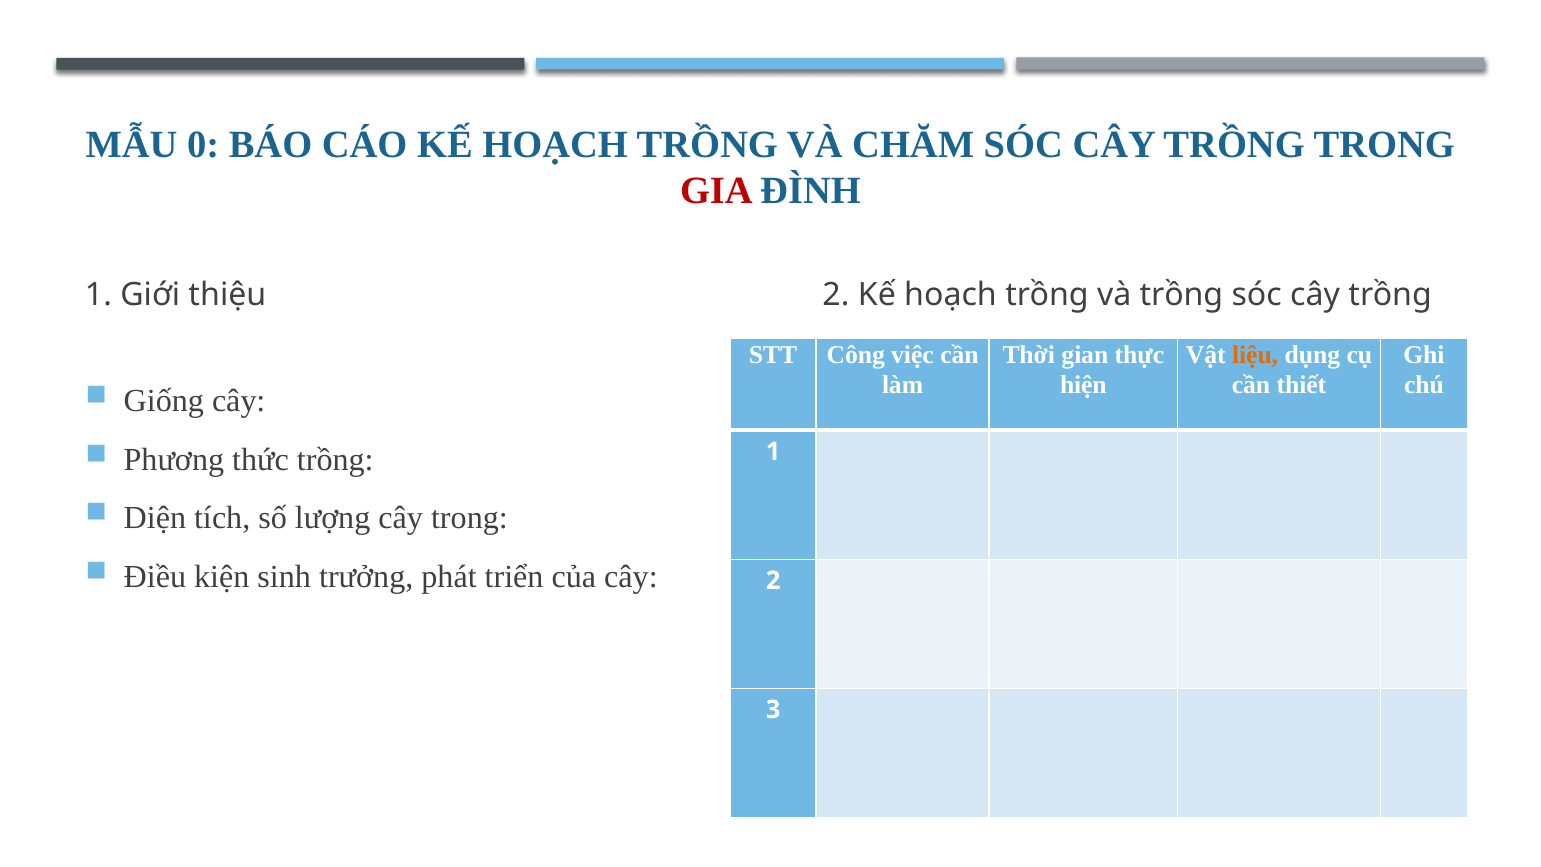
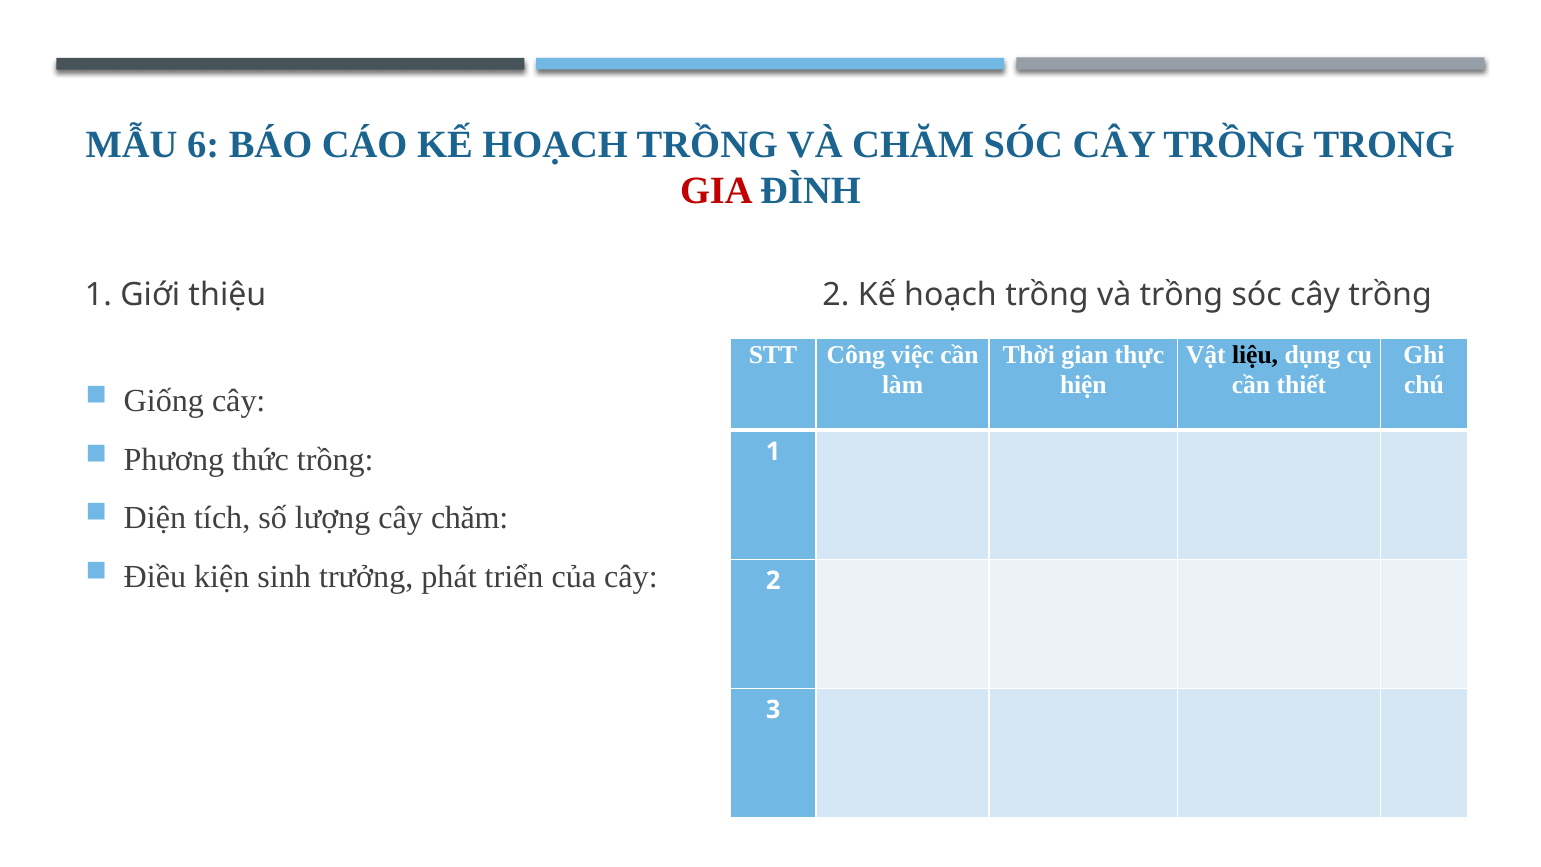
0: 0 -> 6
liệu colour: orange -> black
cây trong: trong -> chăm
